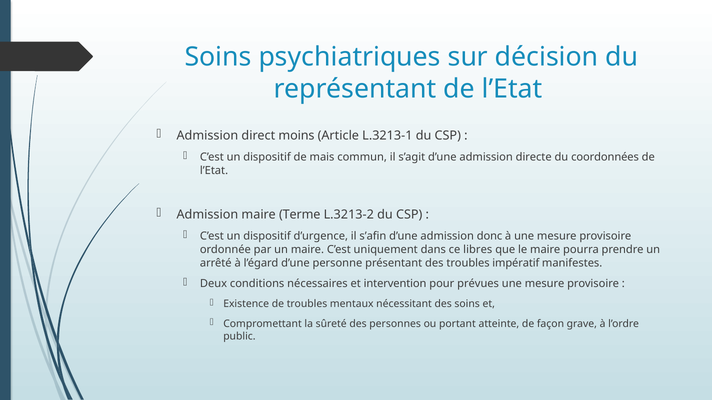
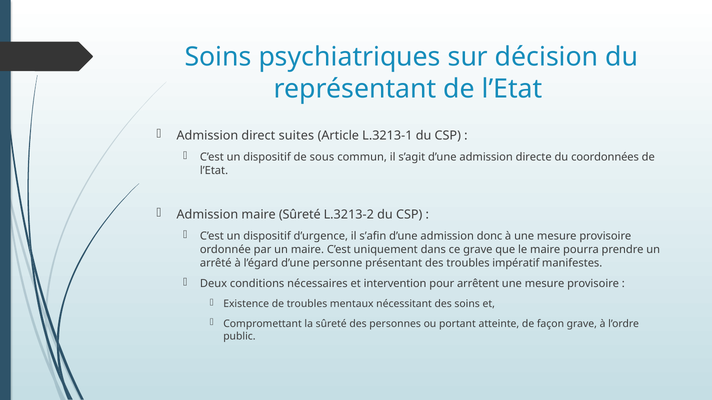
moins: moins -> suites
mais: mais -> sous
maire Terme: Terme -> Sûreté
ce libres: libres -> grave
prévues: prévues -> arrêtent
